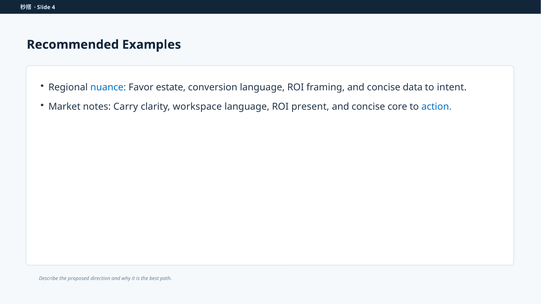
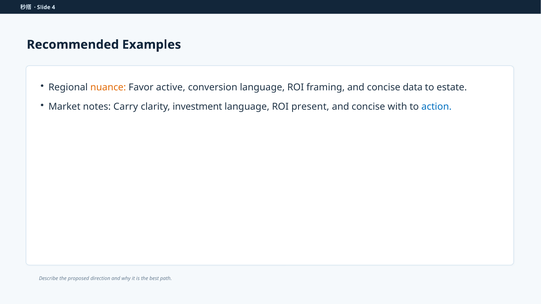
nuance colour: blue -> orange
estate: estate -> active
intent: intent -> estate
workspace: workspace -> investment
core: core -> with
